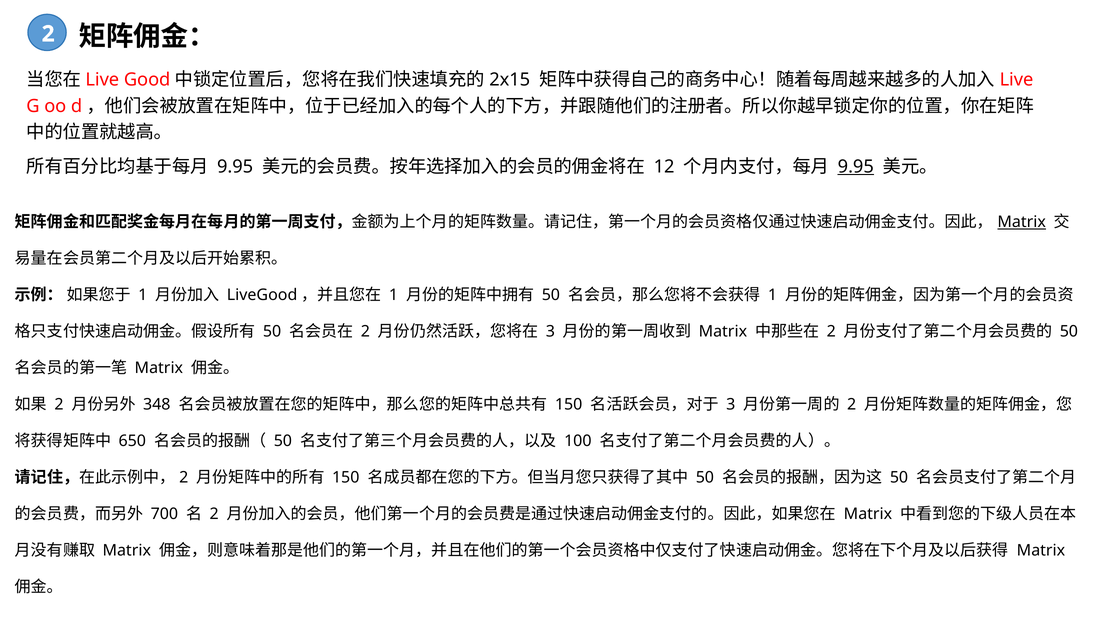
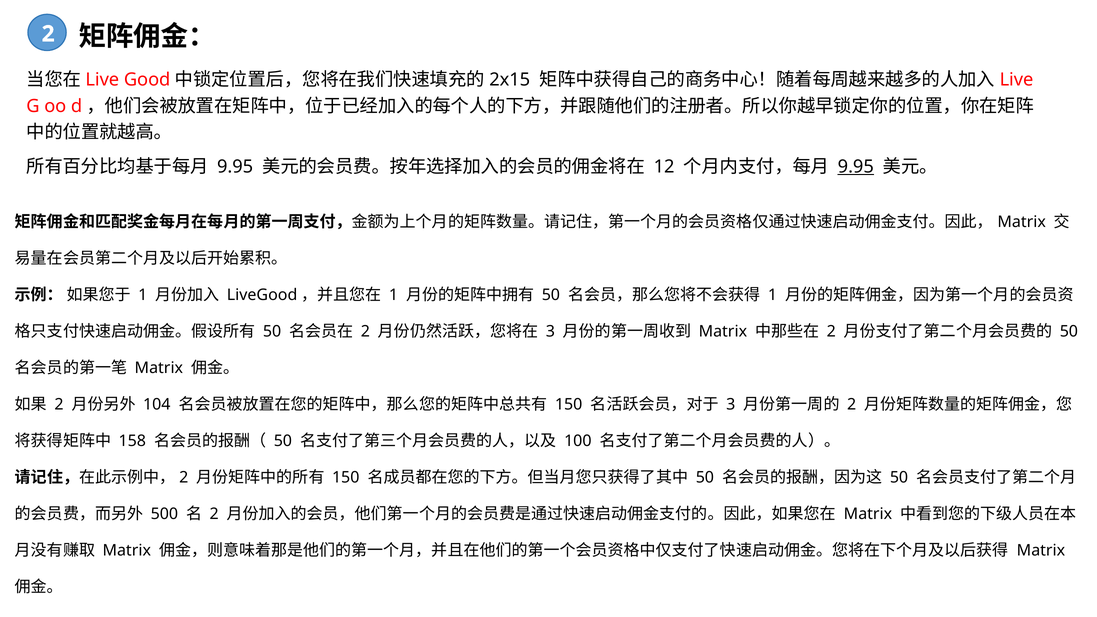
Matrix at (1022, 222) underline: present -> none
348: 348 -> 104
650: 650 -> 158
700: 700 -> 500
